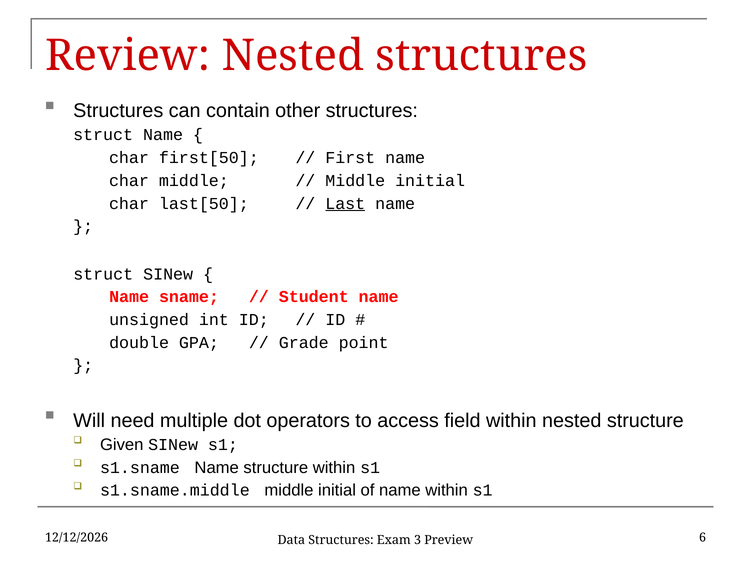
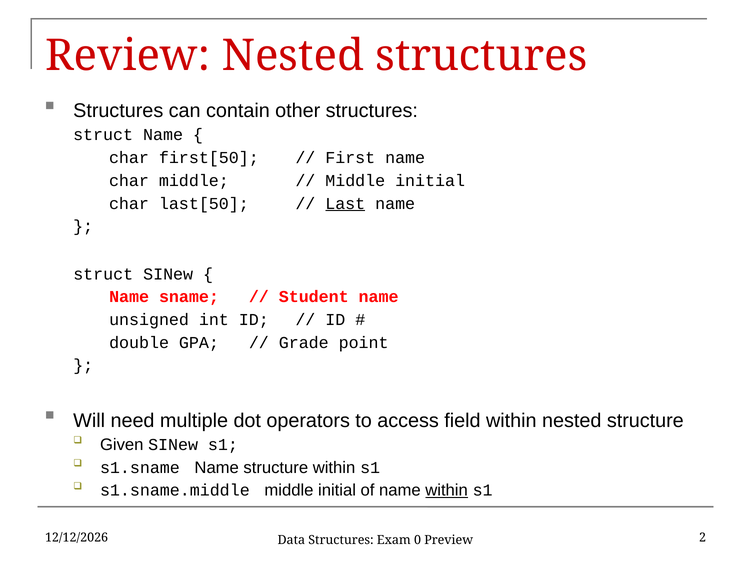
within at (447, 491) underline: none -> present
3: 3 -> 0
6: 6 -> 2
